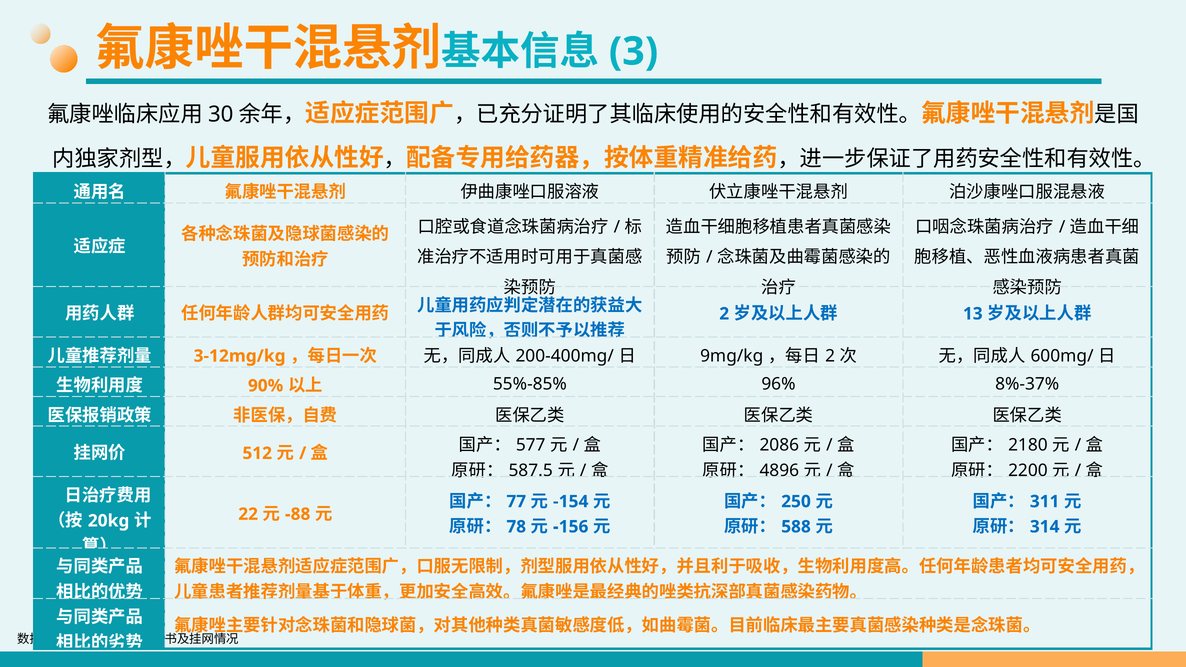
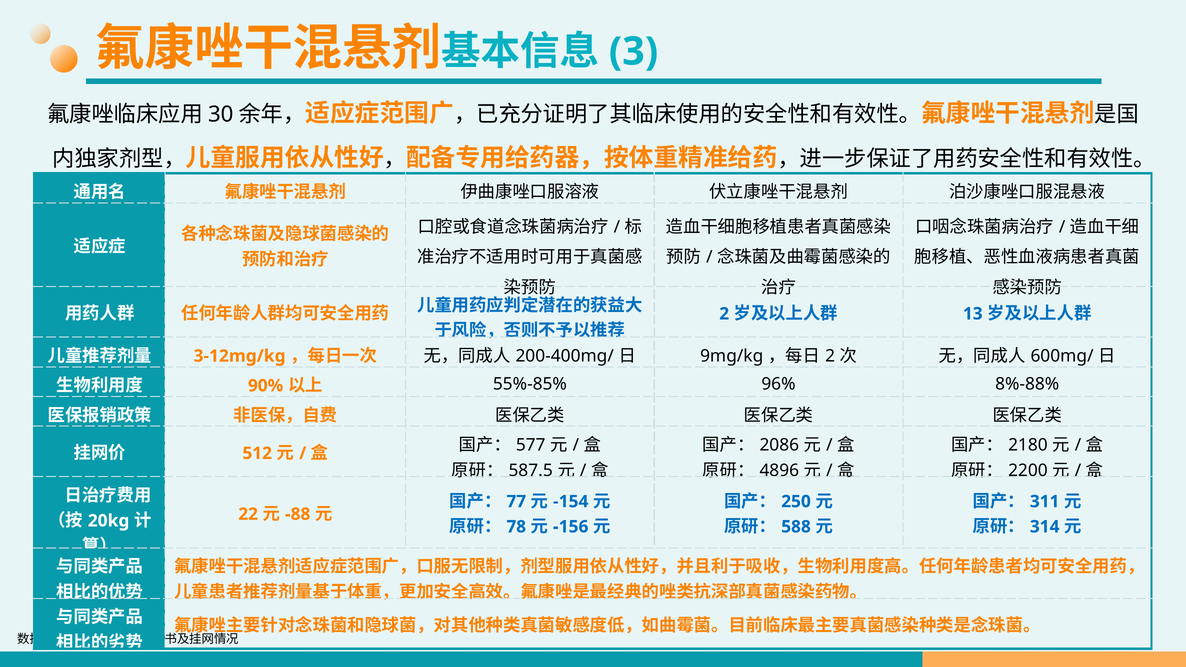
8%-37%: 8%-37% -> 8%-88%
